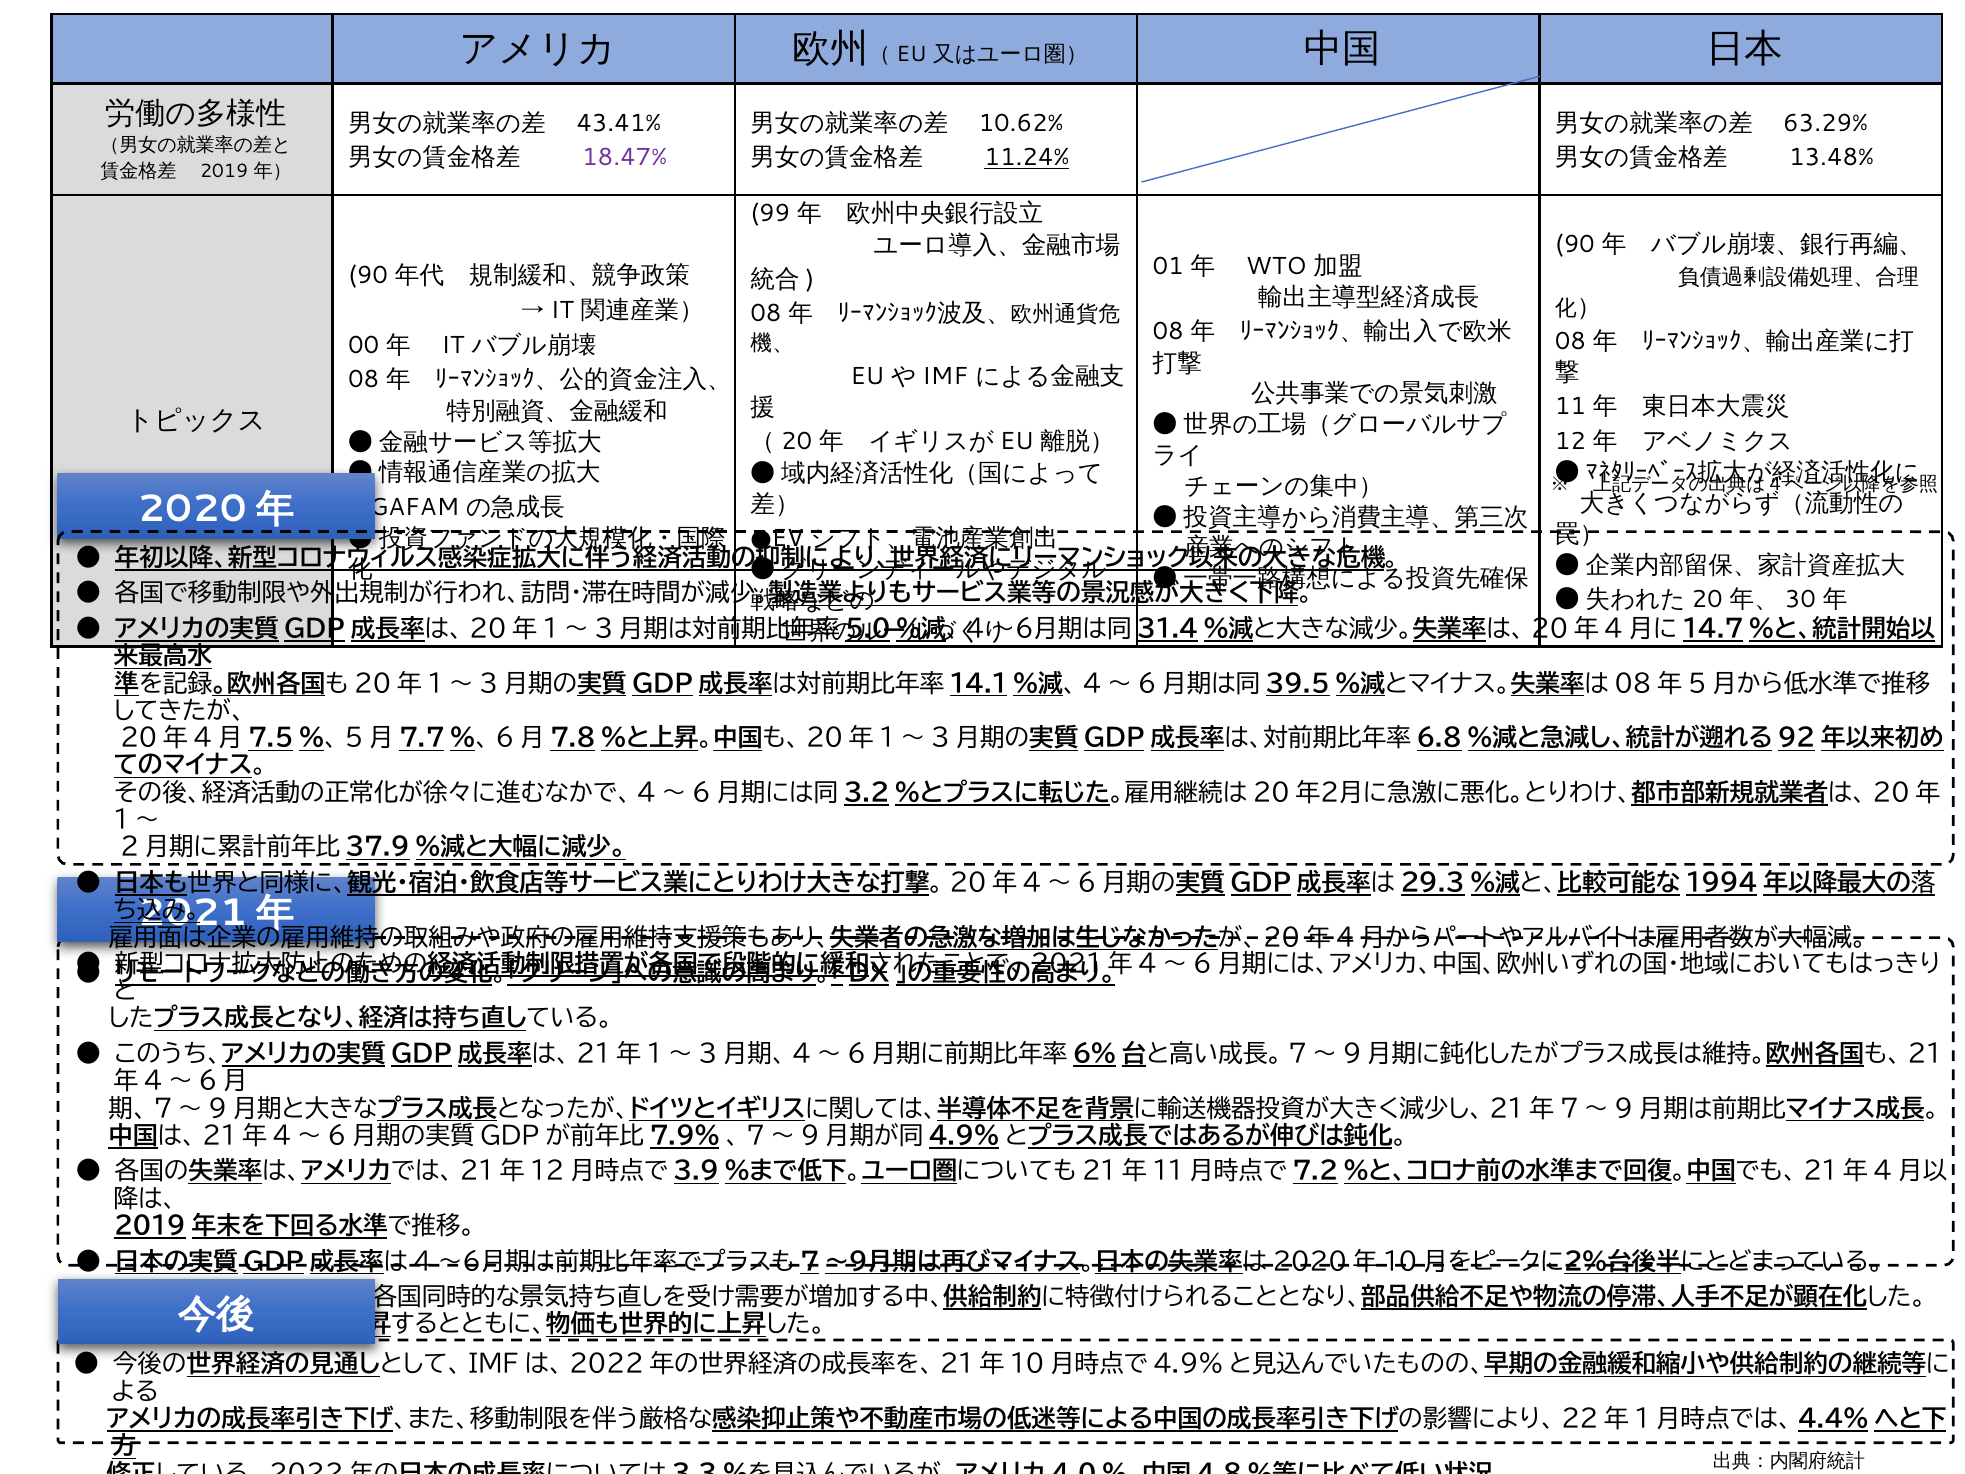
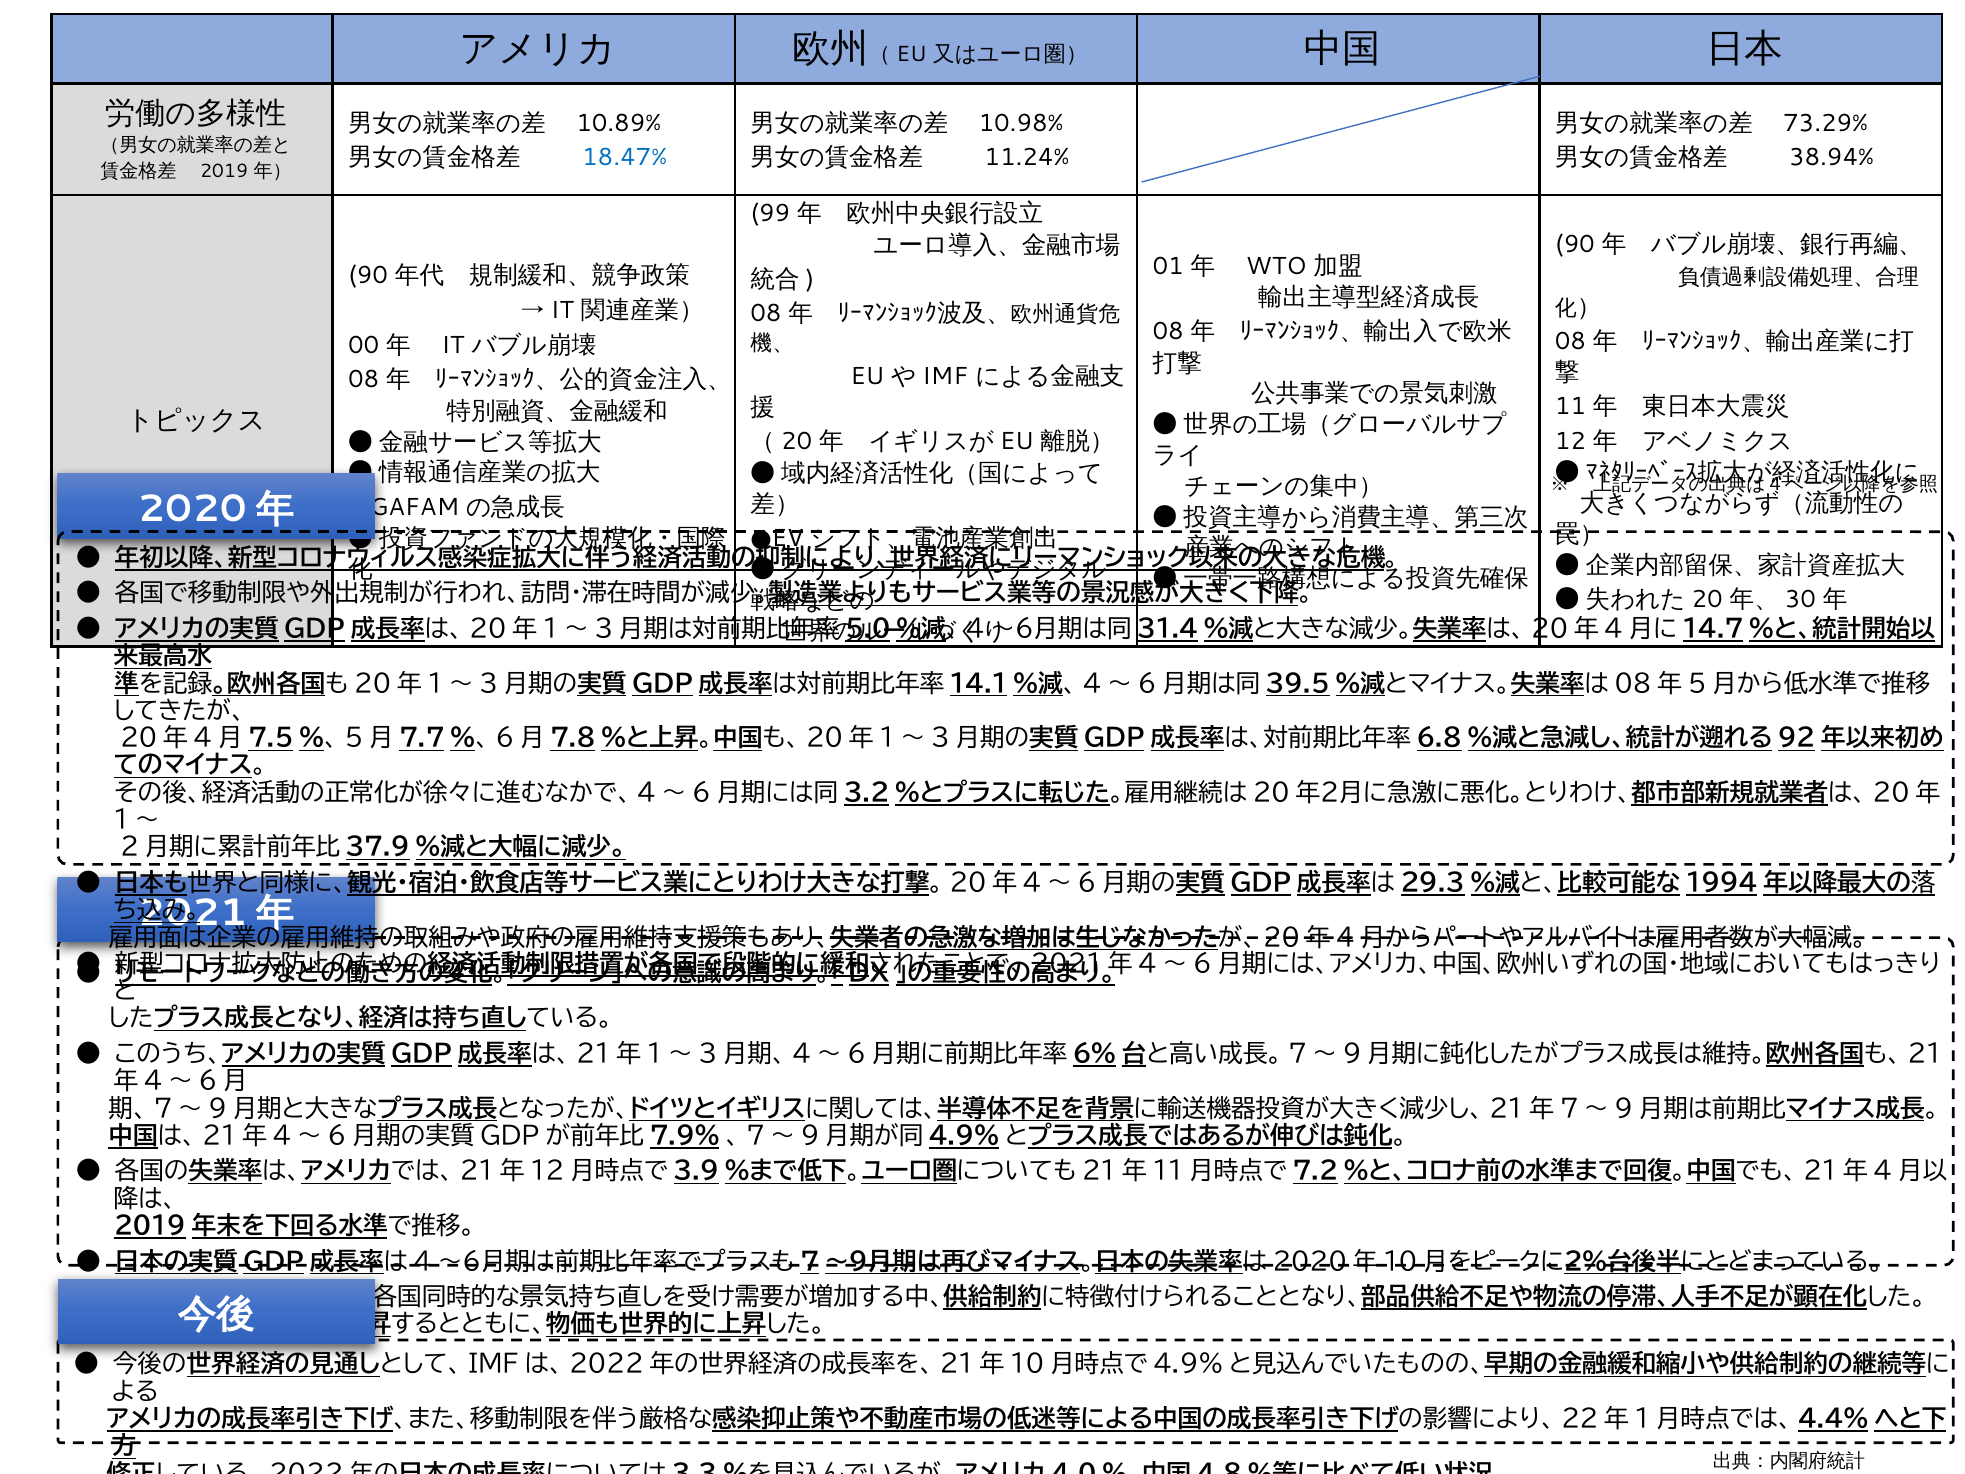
43.41%: 43.41% -> 10.89%
10.62%: 10.62% -> 10.98%
63.29%: 63.29% -> 73.29%
18.47% colour: purple -> blue
11.24% underline: present -> none
13.48%: 13.48% -> 38.94%
